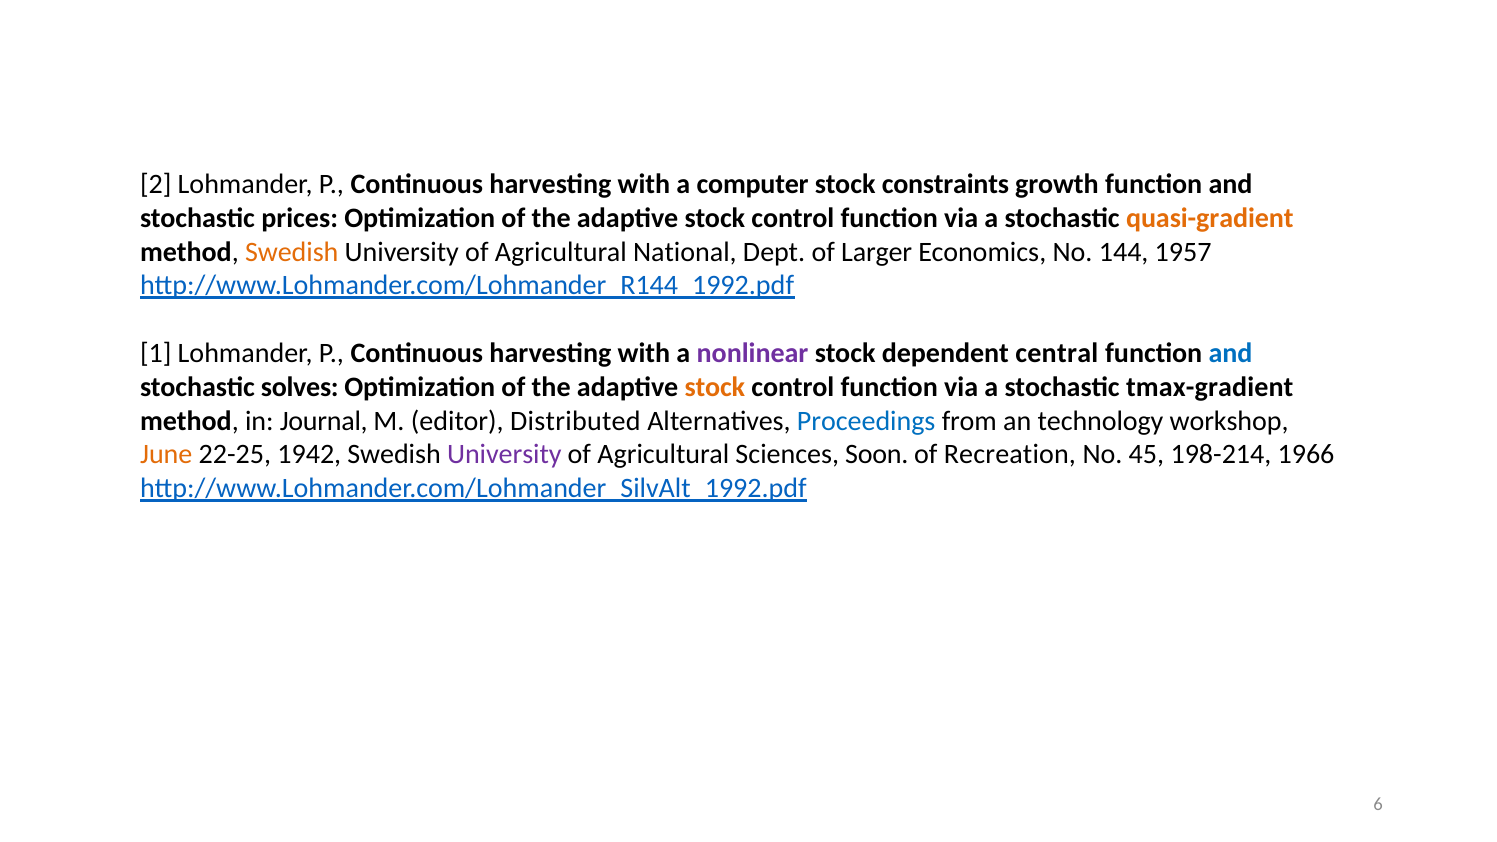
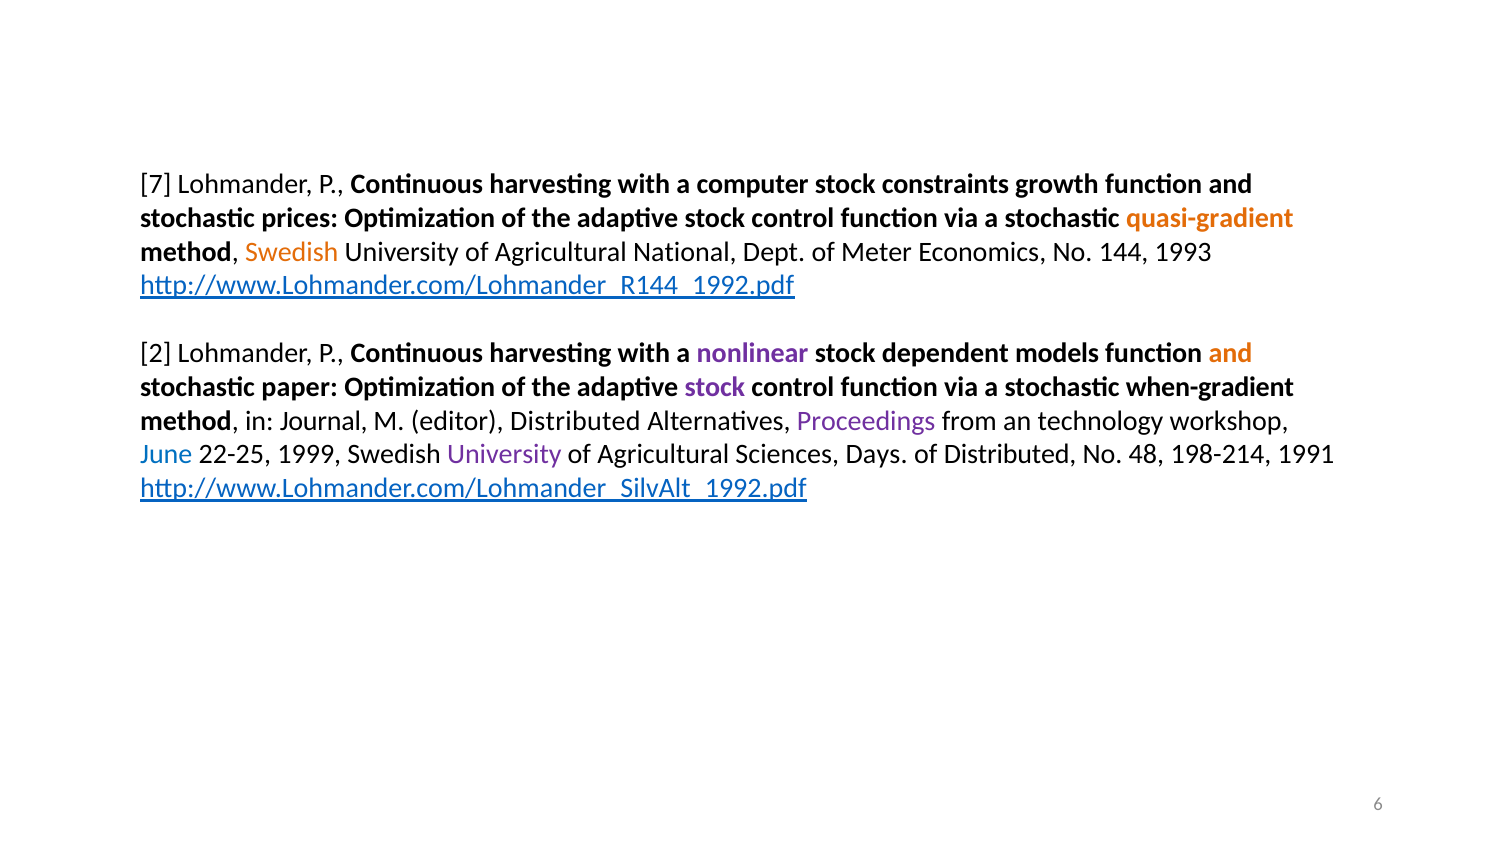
2: 2 -> 7
Larger: Larger -> Meter
1957: 1957 -> 1993
1: 1 -> 2
central: central -> models
and at (1231, 354) colour: blue -> orange
solves: solves -> paper
stock at (715, 387) colour: orange -> purple
tmax-gradient: tmax-gradient -> when-gradient
Proceedings colour: blue -> purple
June colour: orange -> blue
1942: 1942 -> 1999
Soon: Soon -> Days
of Recreation: Recreation -> Distributed
45: 45 -> 48
1966: 1966 -> 1991
